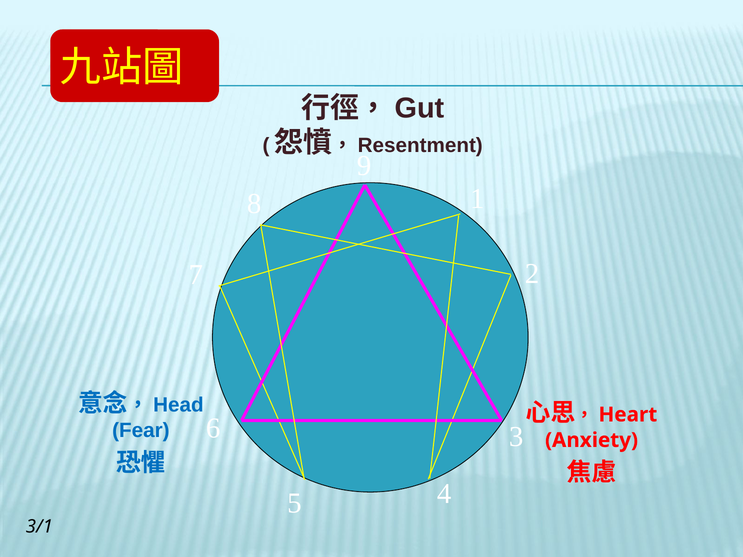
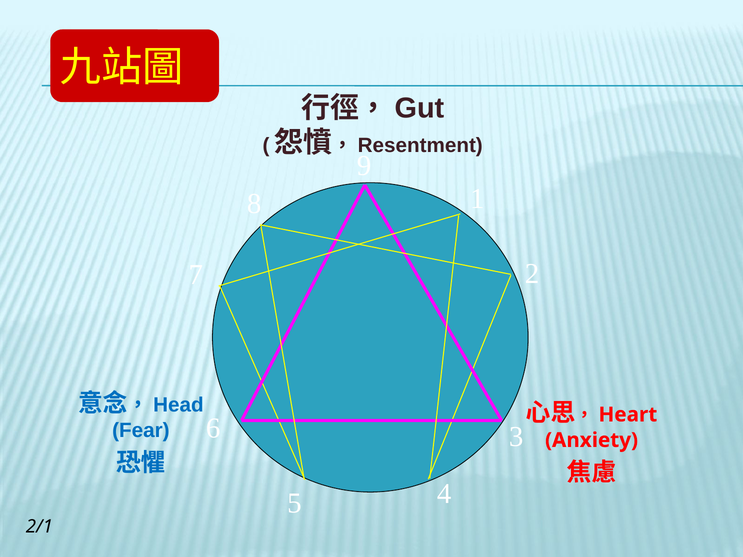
3/1: 3/1 -> 2/1
